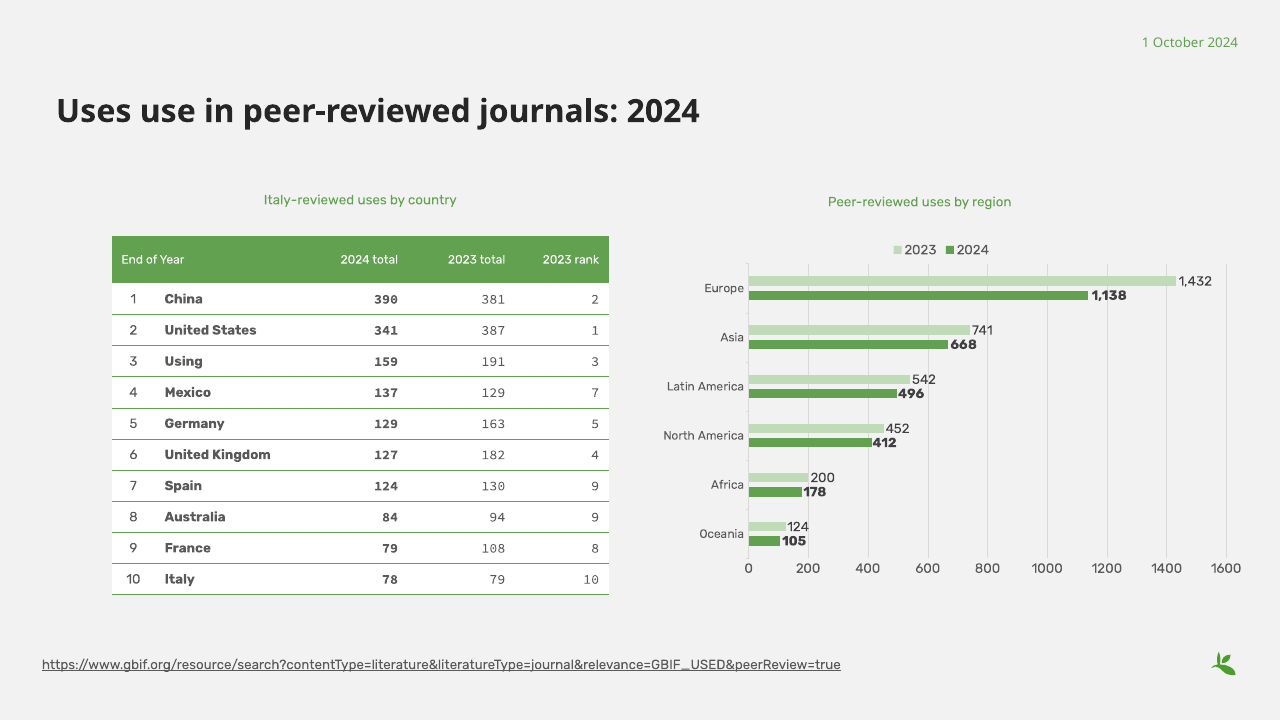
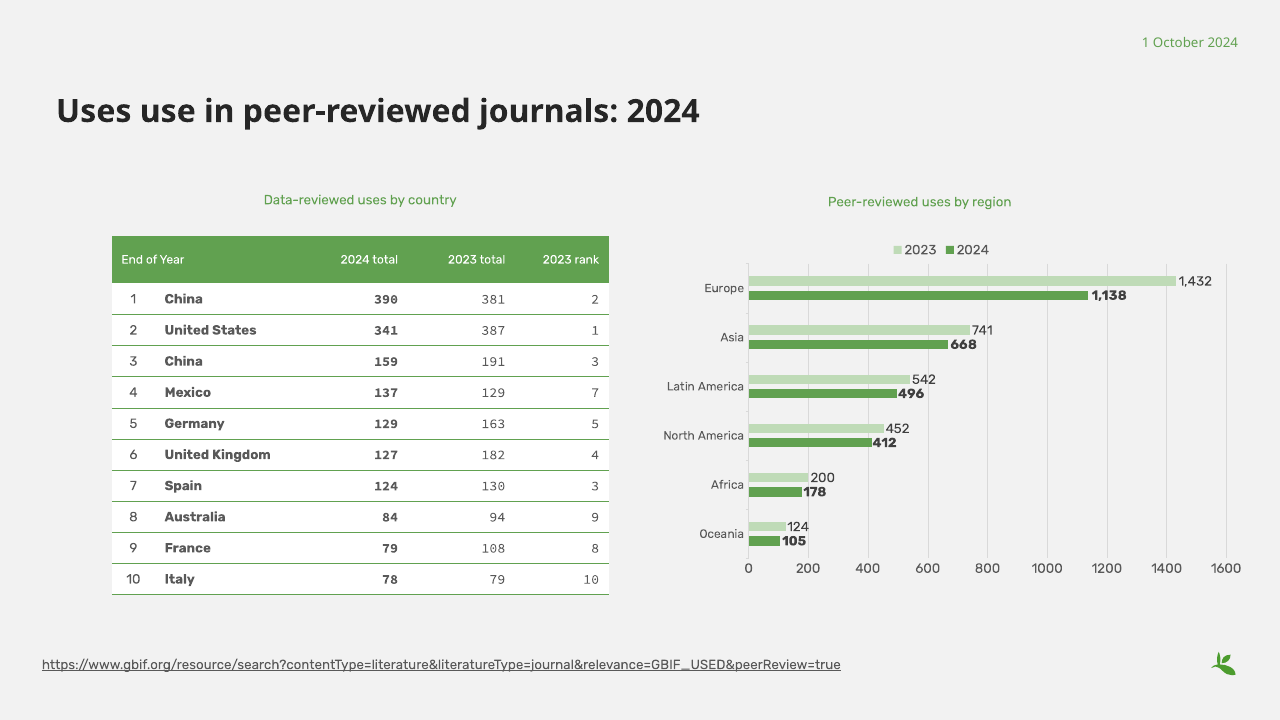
Italy-reviewed: Italy-reviewed -> Data-reviewed
3 Using: Using -> China
130 9: 9 -> 3
